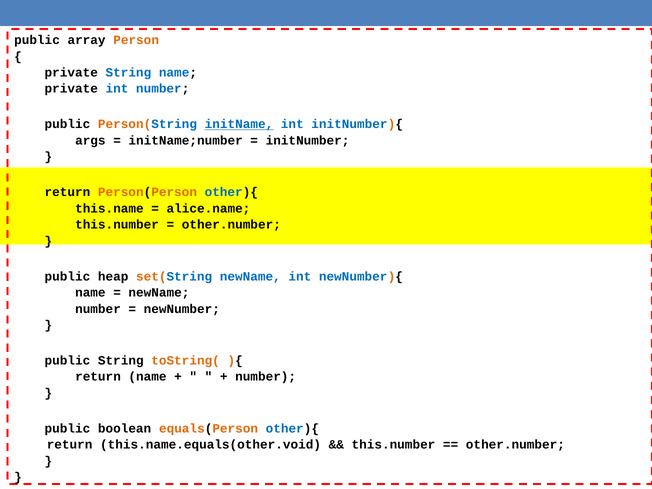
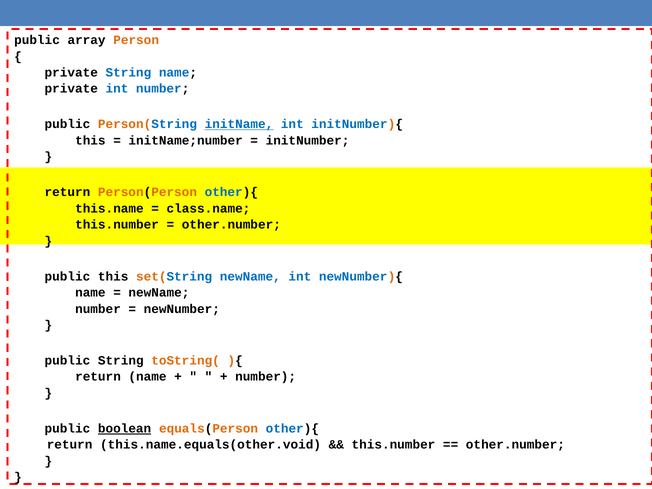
args at (90, 140): args -> this
alice.name: alice.name -> class.name
public heap: heap -> this
boolean underline: none -> present
